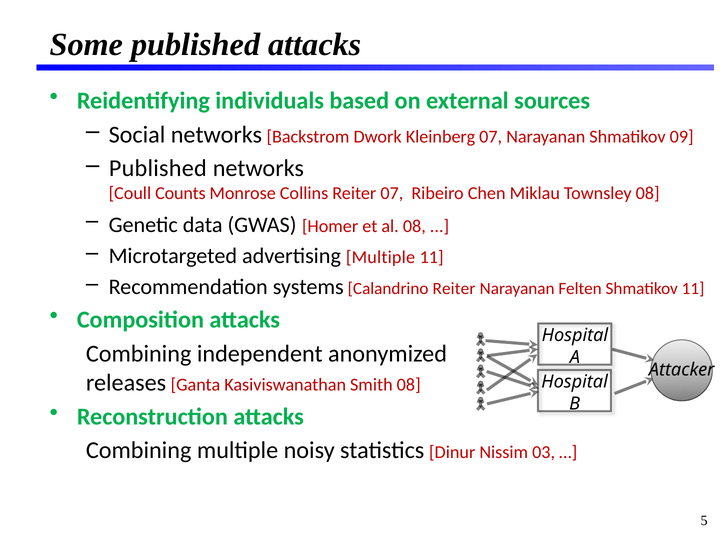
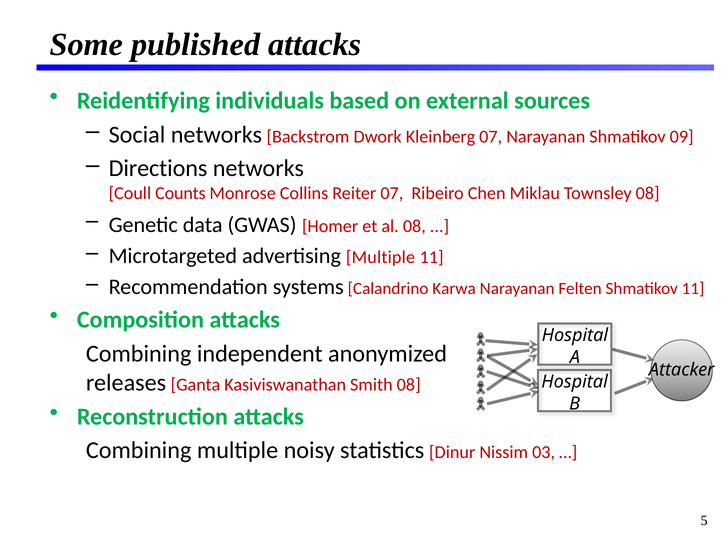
Published at (158, 169): Published -> Directions
Calandrino Reiter: Reiter -> Karwa
